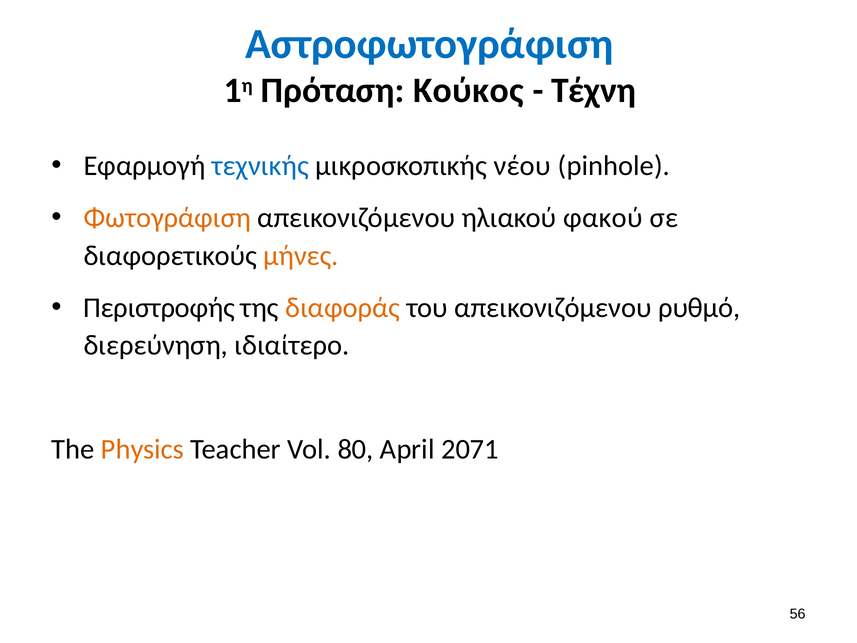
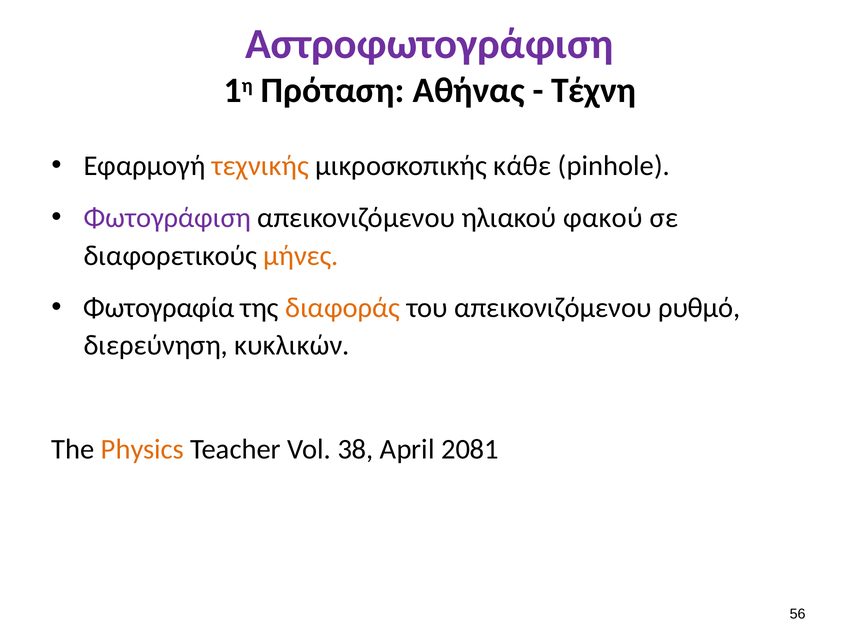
Αστροφωτογράφιση colour: blue -> purple
Κούκος: Κούκος -> Αθήνας
τεχνικής colour: blue -> orange
νέου: νέου -> κάθε
Φωτογράφιση colour: orange -> purple
Περιστροφής: Περιστροφής -> Φωτογραφία
ιδιαίτερο: ιδιαίτερο -> κυκλικών
80: 80 -> 38
2071: 2071 -> 2081
